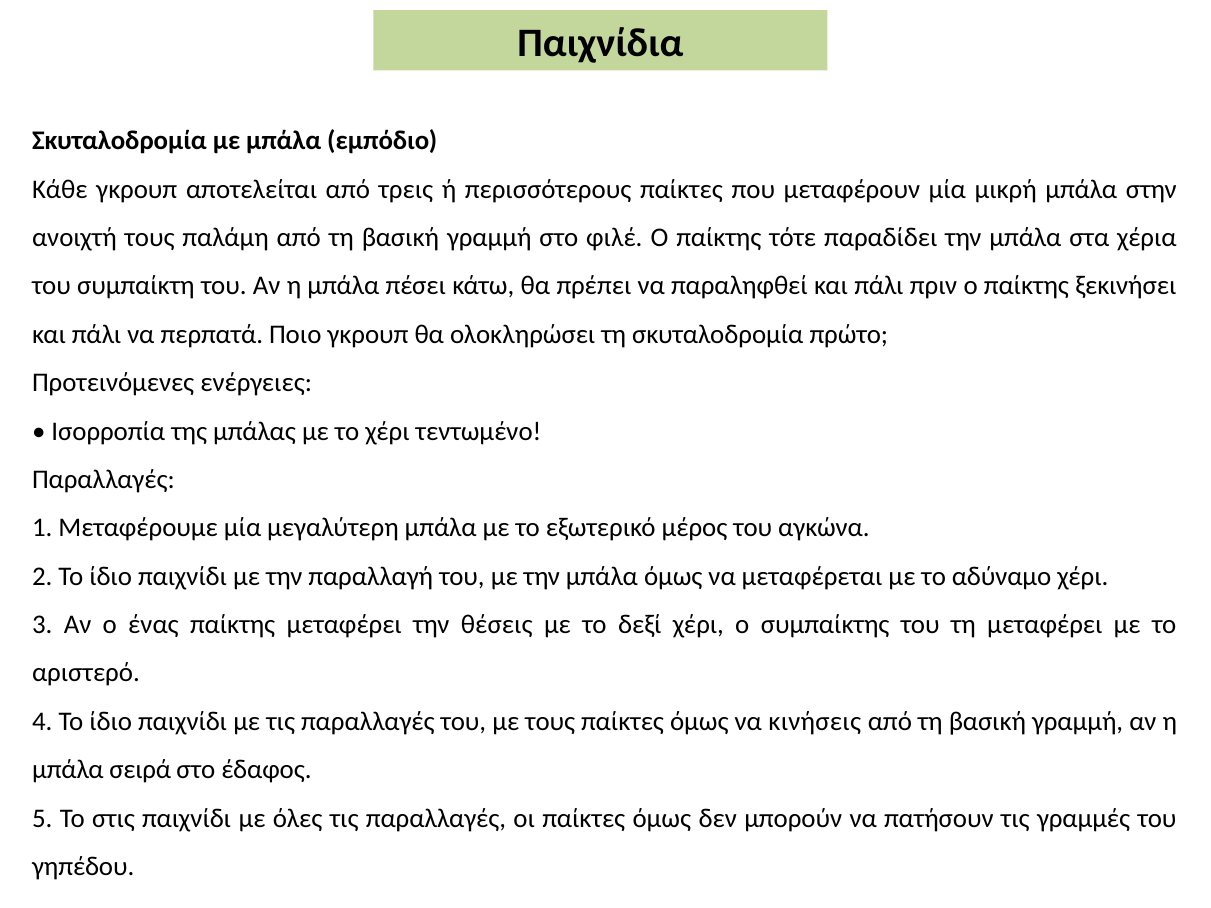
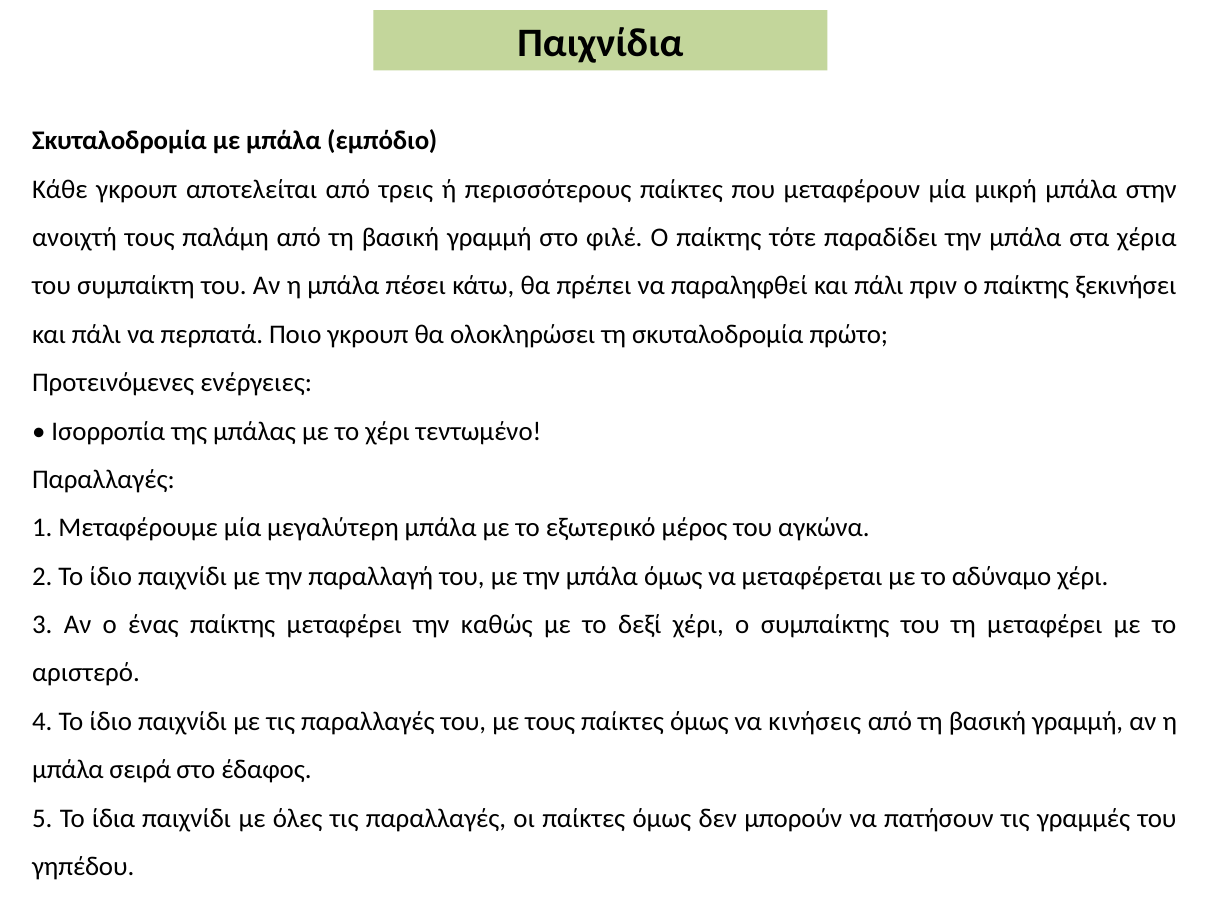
θέσεις: θέσεις -> καθώς
στις: στις -> ίδια
